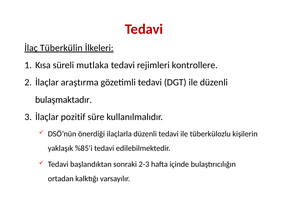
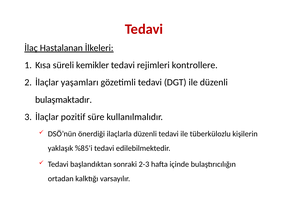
Tüberkülin: Tüberkülin -> Hastalanan
mutlaka: mutlaka -> kemikler
araştırma: araştırma -> yaşamları
